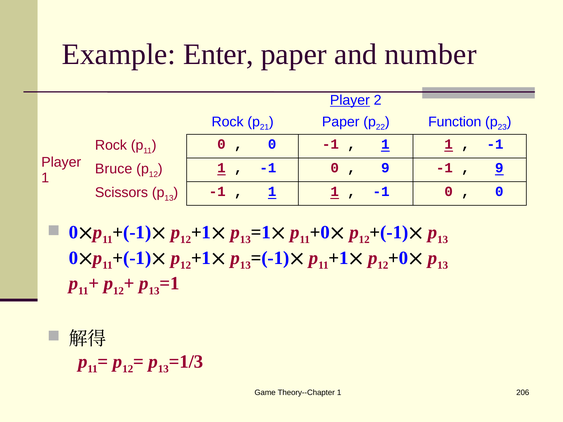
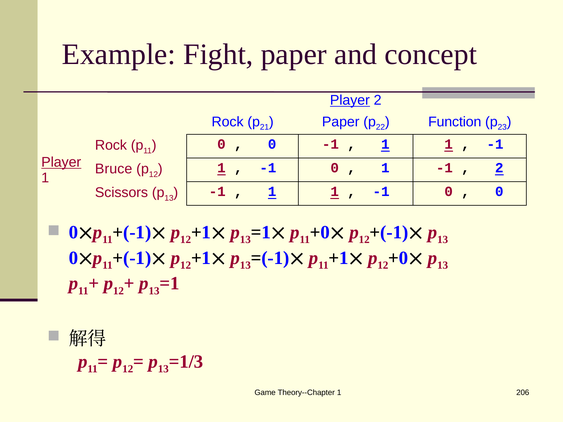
Enter: Enter -> Fight
number: number -> concept
Player at (61, 162) underline: none -> present
9 at (385, 168): 9 -> 1
9 at (499, 168): 9 -> 2
